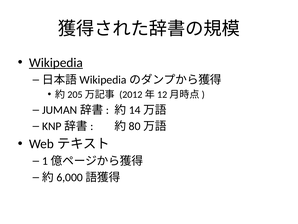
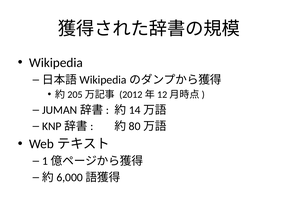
Wikipedia underline: present -> none
